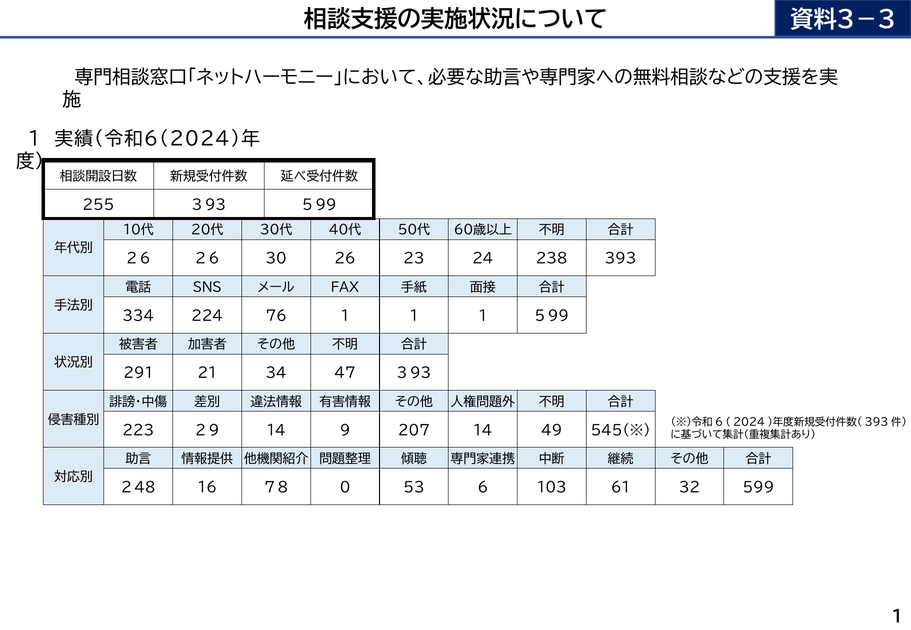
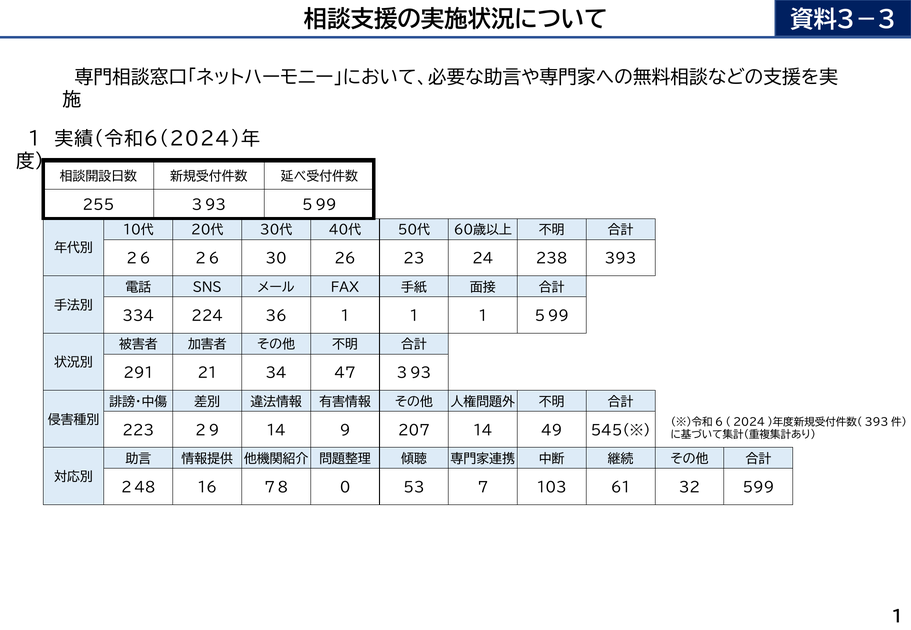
76: 76 -> 36
6: 6 -> 7
